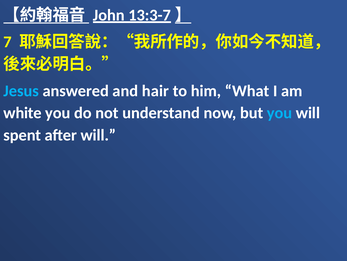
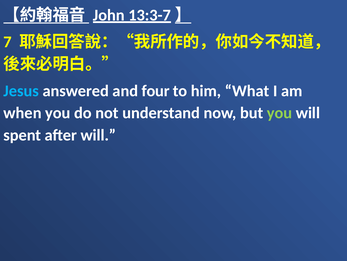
hair: hair -> four
white: white -> when
you at (280, 113) colour: light blue -> light green
